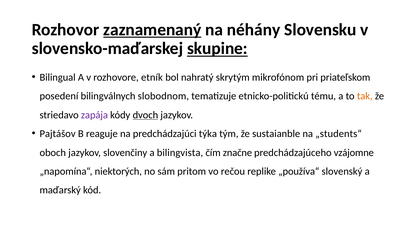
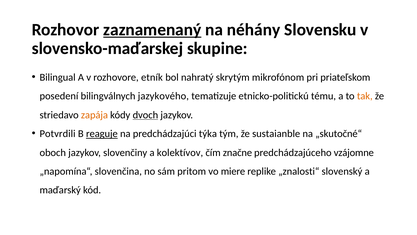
skupine underline: present -> none
slobodnom: slobodnom -> jazykového
zapája colour: purple -> orange
Pajtášov: Pajtášov -> Potvrdili
reaguje underline: none -> present
„students“: „students“ -> „skutočné“
bilingvista: bilingvista -> kolektívov
niektorých: niektorých -> slovenčina
rečou: rečou -> miere
„používa“: „používa“ -> „znalosti“
